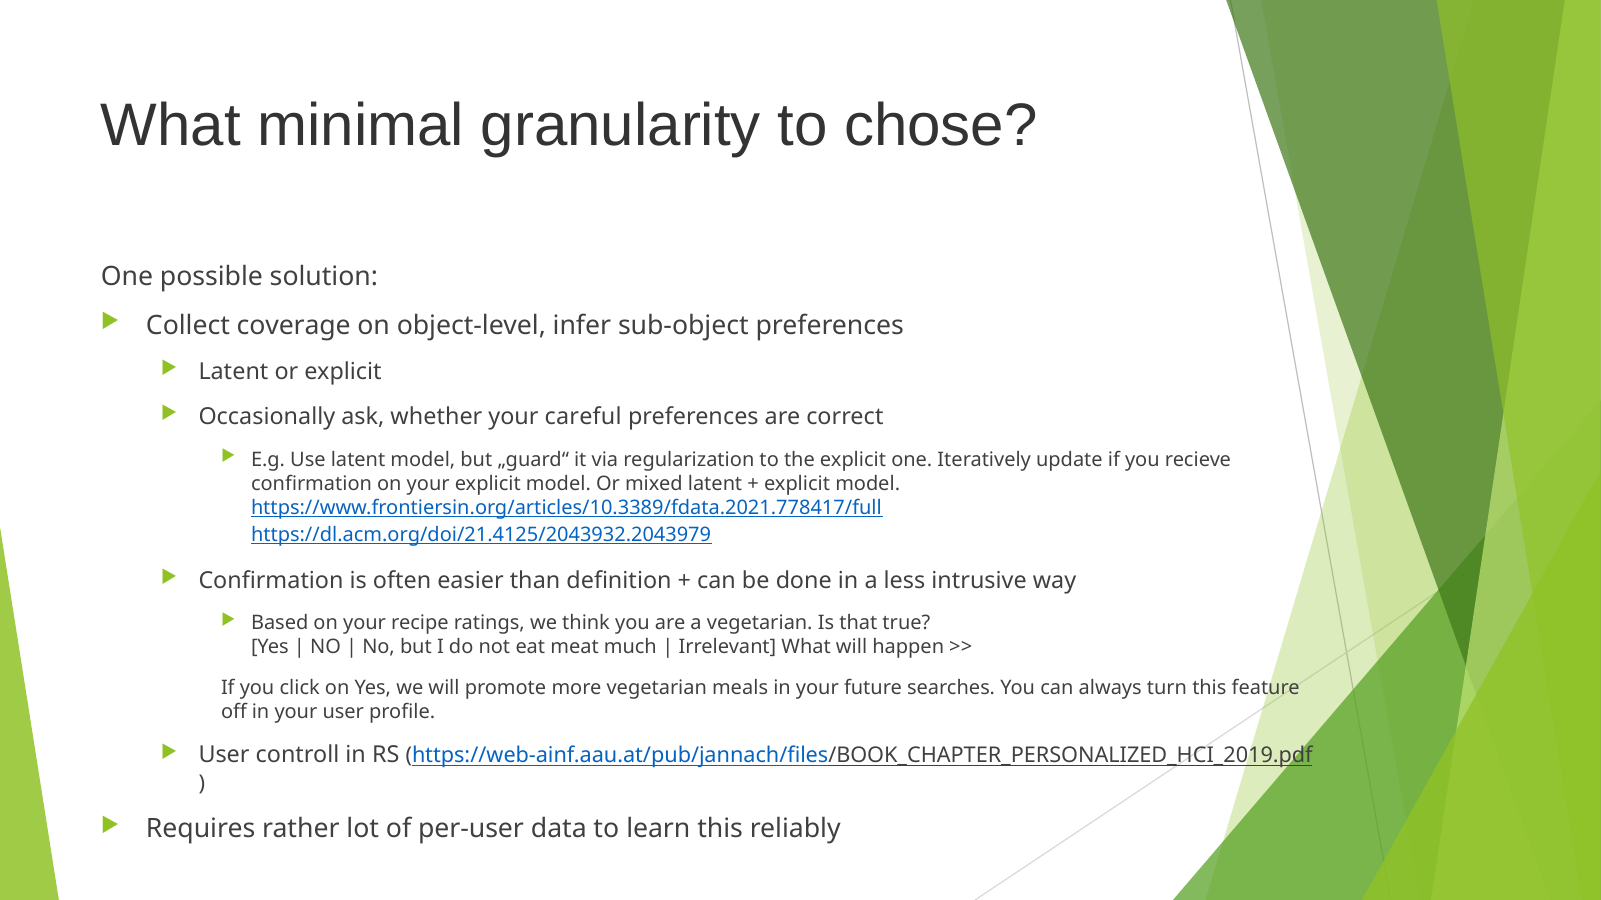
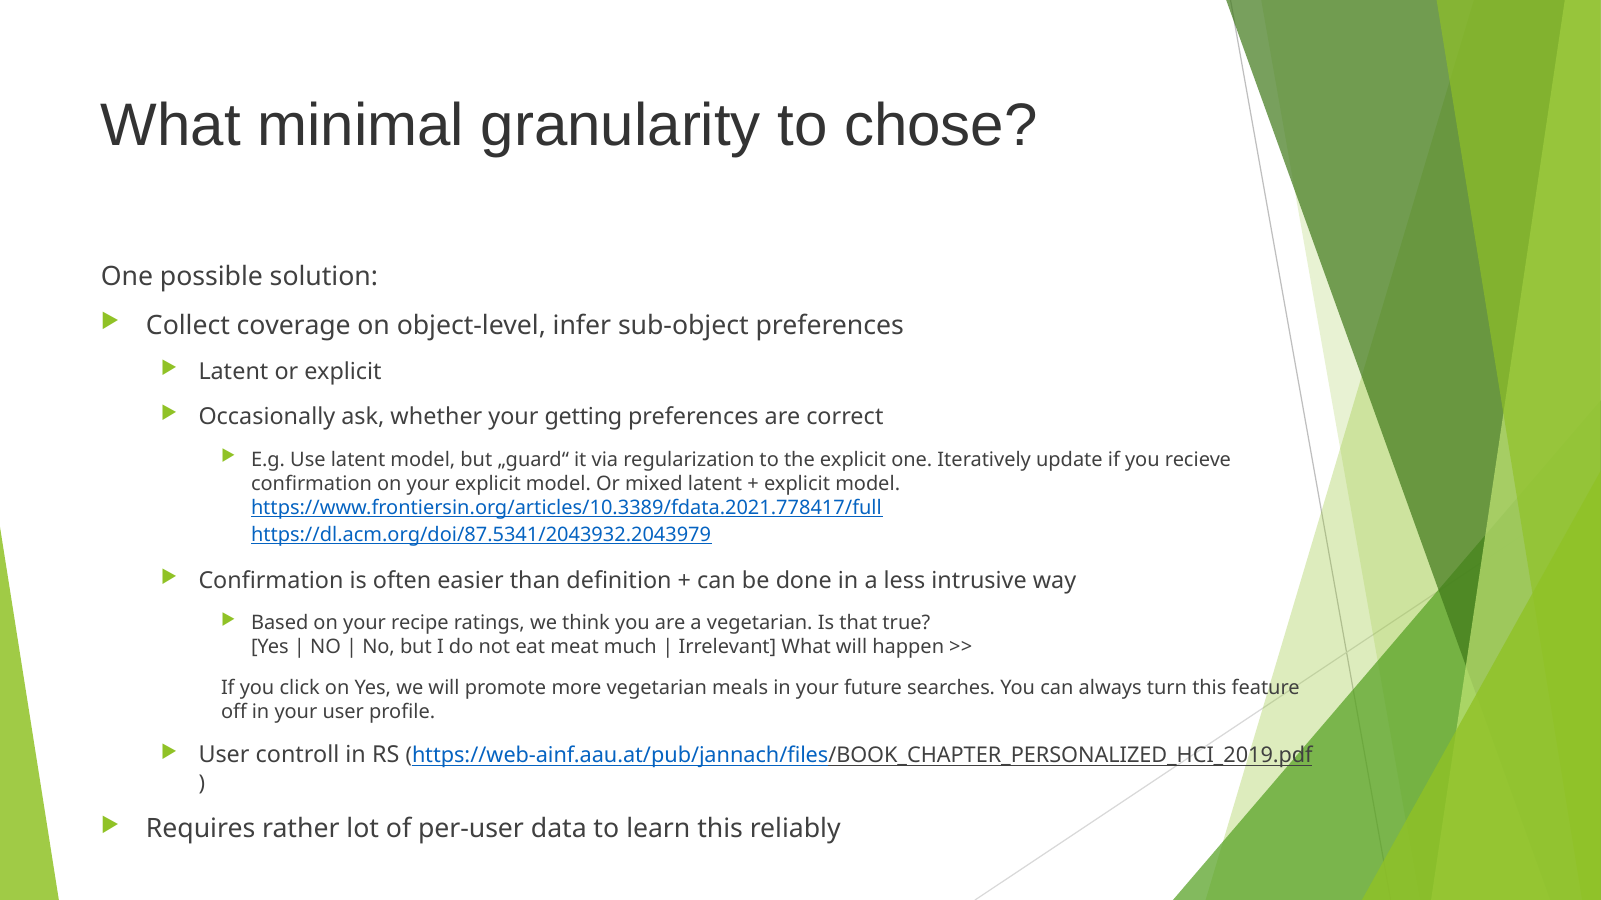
careful: careful -> getting
https://dl.acm.org/doi/21.4125/2043932.2043979: https://dl.acm.org/doi/21.4125/2043932.2043979 -> https://dl.acm.org/doi/87.5341/2043932.2043979
